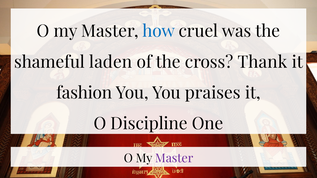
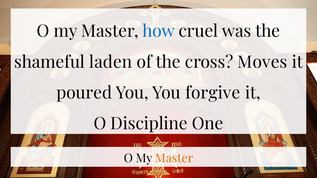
Thank: Thank -> Moves
fashion: fashion -> poured
praises: praises -> forgive
Master at (174, 159) colour: purple -> orange
